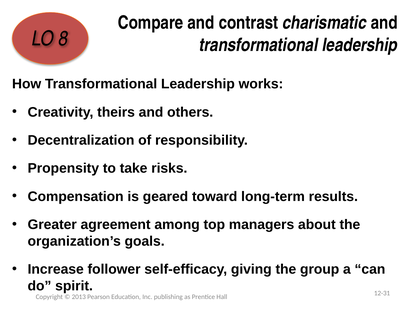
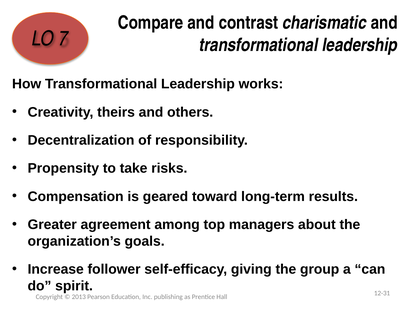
8: 8 -> 7
